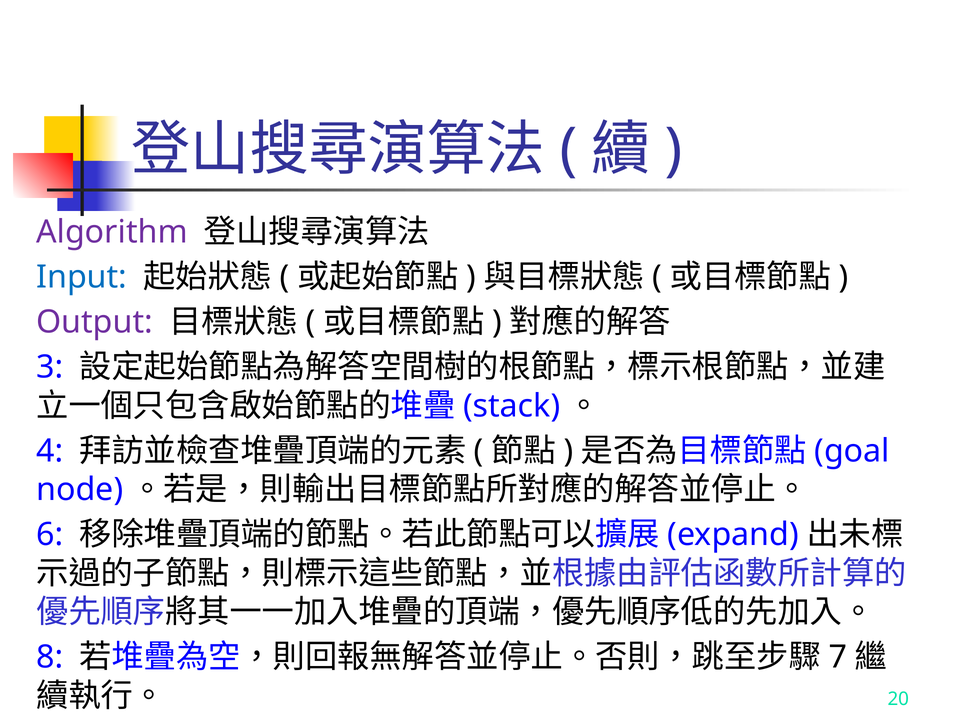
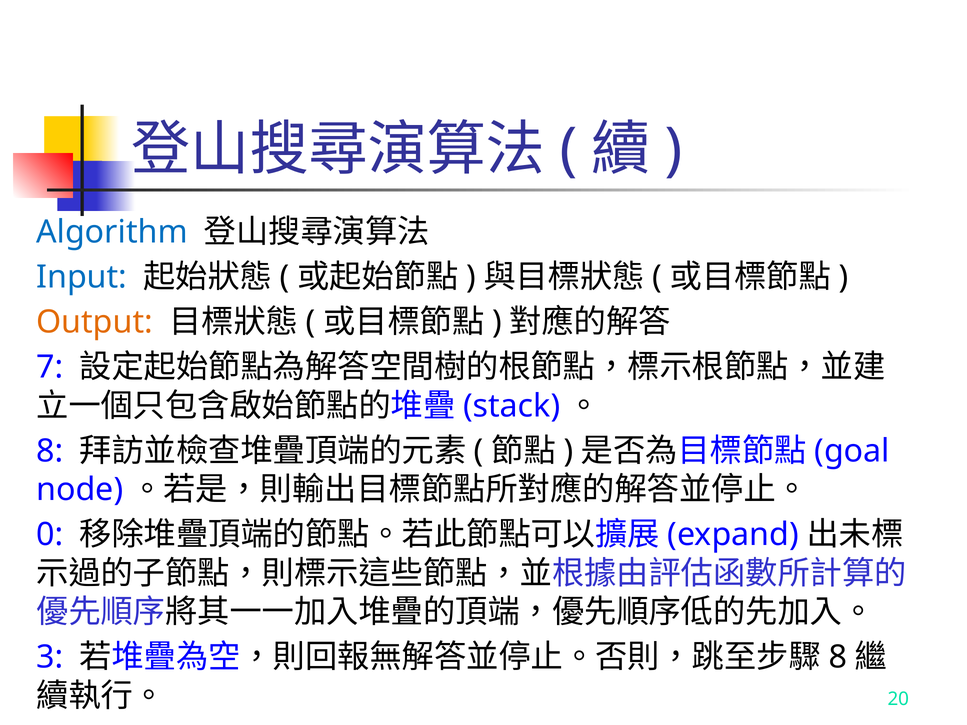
Algorithm colour: purple -> blue
Output colour: purple -> orange
3: 3 -> 7
4 at (50, 451): 4 -> 8
6: 6 -> 0
8: 8 -> 3
7 at (838, 657): 7 -> 8
